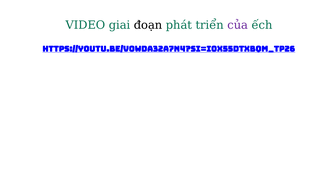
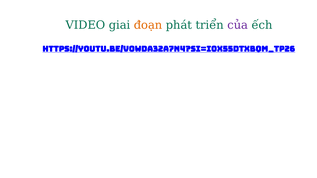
đoạn colour: black -> orange
